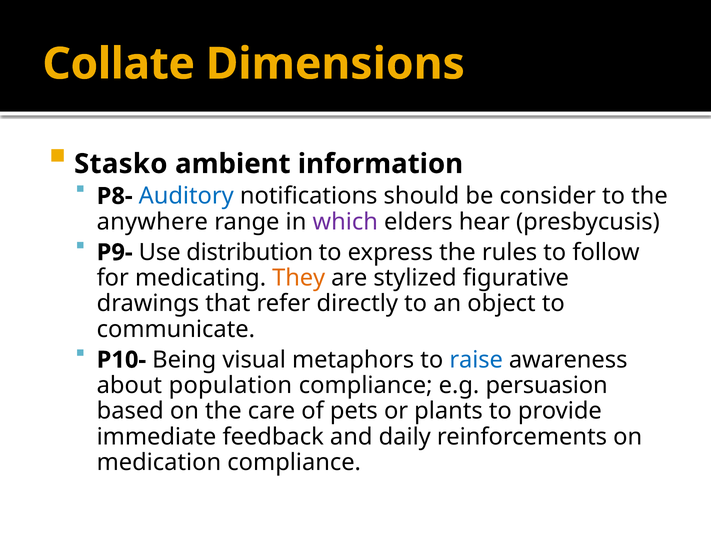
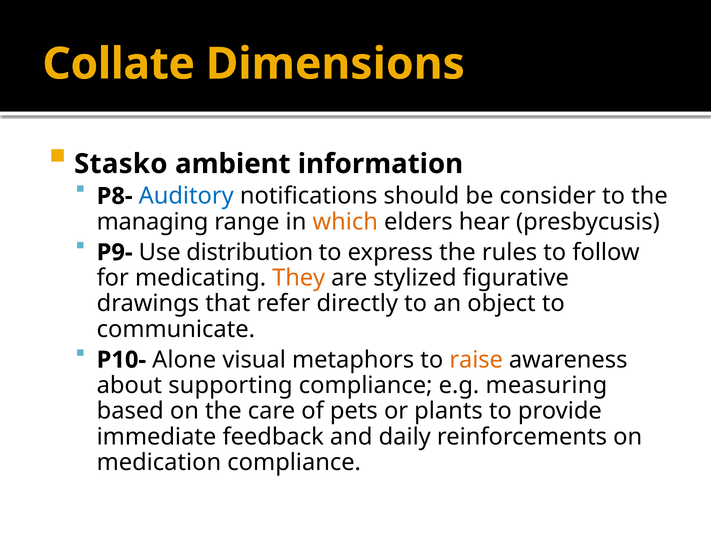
anywhere: anywhere -> managing
which colour: purple -> orange
Being: Being -> Alone
raise colour: blue -> orange
population: population -> supporting
persuasion: persuasion -> measuring
